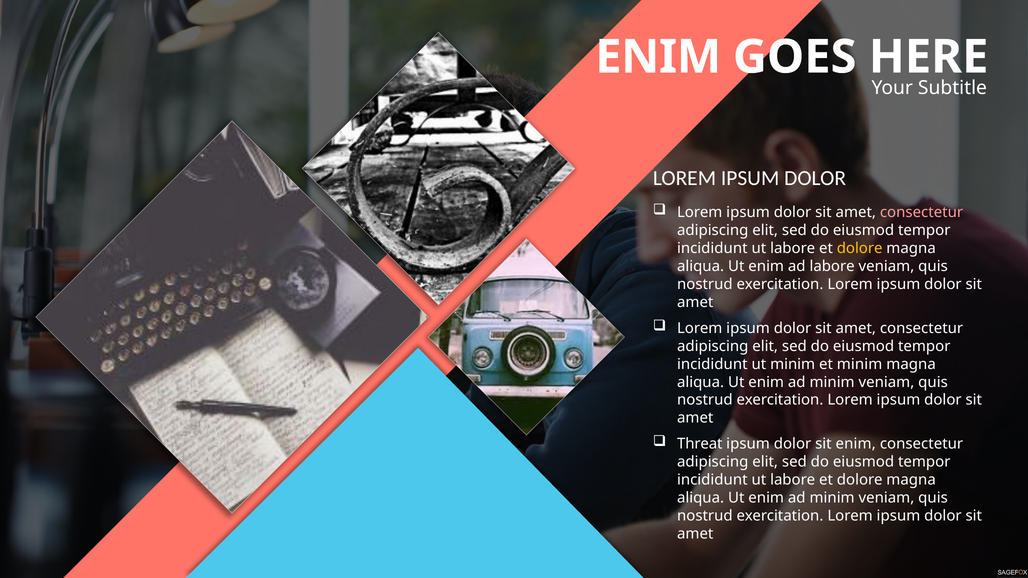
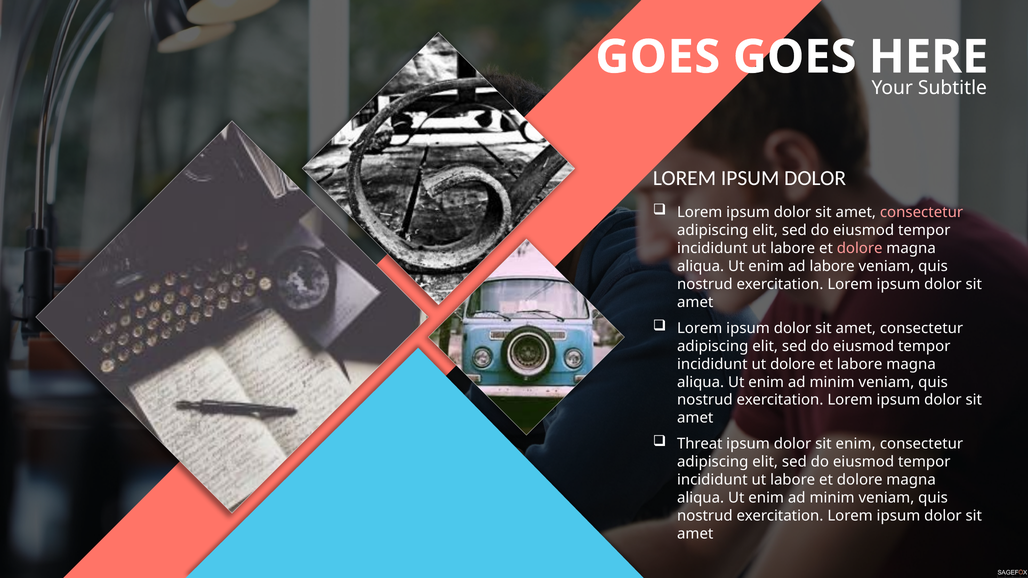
ENIM at (658, 57): ENIM -> GOES
dolore at (860, 249) colour: yellow -> pink
ut minim: minim -> dolore
et minim: minim -> labore
